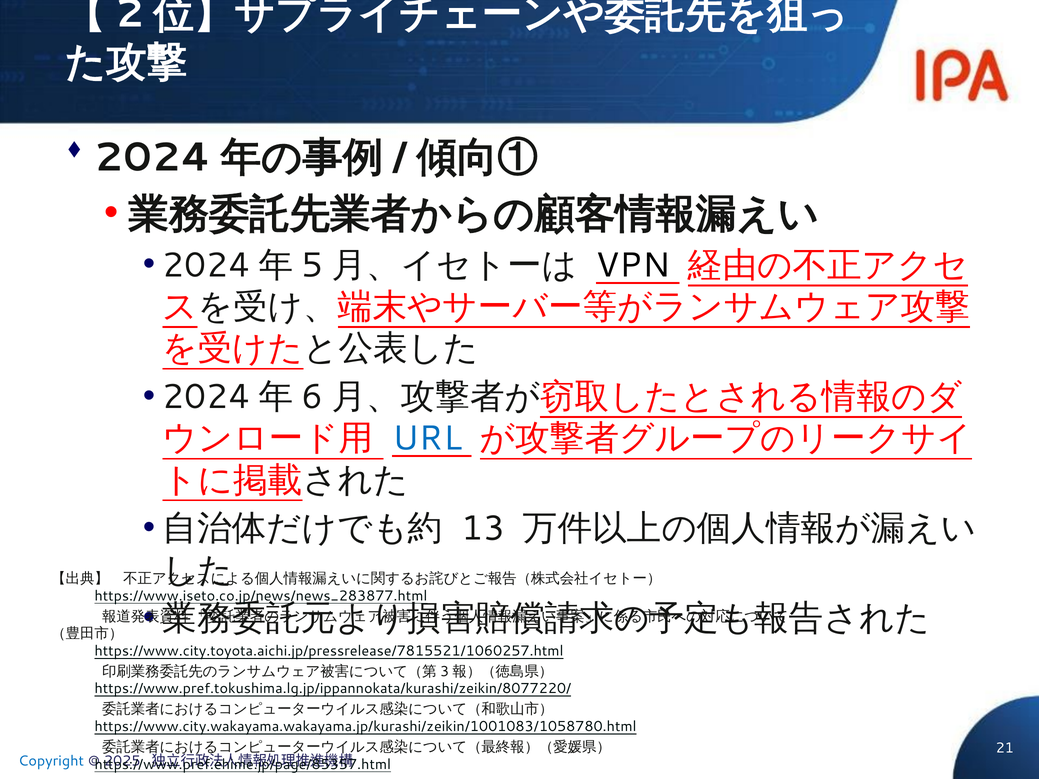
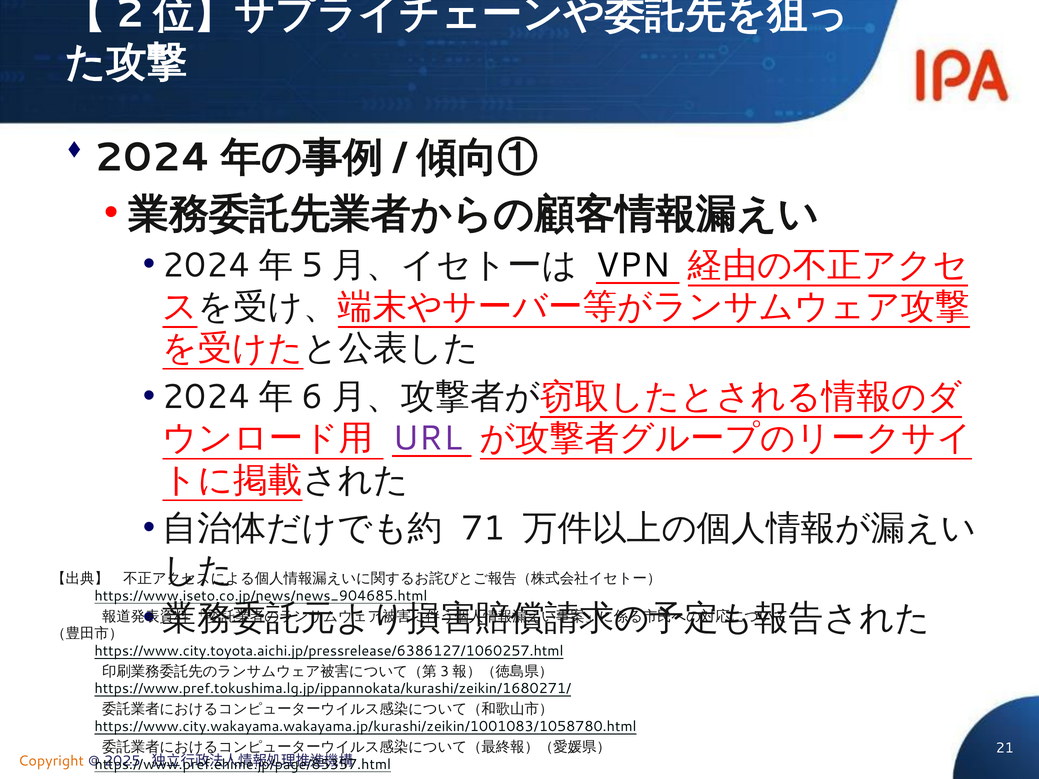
URL colour: blue -> purple
13: 13 -> 71
https://www.iseto.co.jp/news/news_283877.html: https://www.iseto.co.jp/news/news_283877.html -> https://www.iseto.co.jp/news/news_904685.html
https://www.city.toyota.aichi.jp/pressrelease/7815521/1060257.html: https://www.city.toyota.aichi.jp/pressrelease/7815521/1060257.html -> https://www.city.toyota.aichi.jp/pressrelease/6386127/1060257.html
https://www.pref.tokushima.lg.jp/ippannokata/kurashi/zeikin/8077220/: https://www.pref.tokushima.lg.jp/ippannokata/kurashi/zeikin/8077220/ -> https://www.pref.tokushima.lg.jp/ippannokata/kurashi/zeikin/1680271/
Copyright colour: blue -> orange
